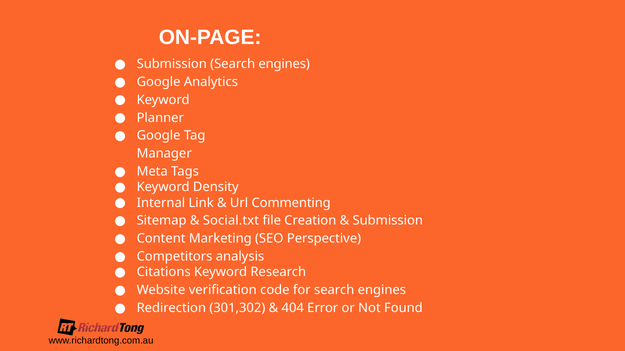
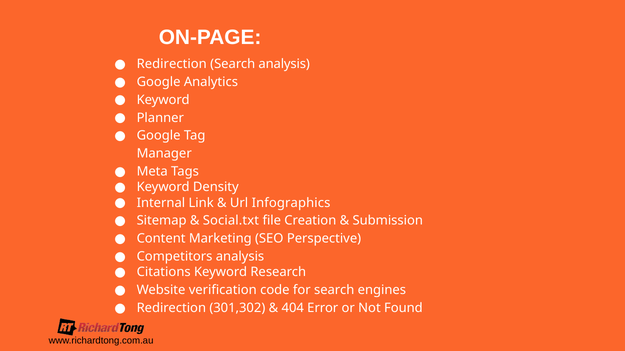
Submission at (172, 64): Submission -> Redirection
engines at (284, 64): engines -> analysis
Commenting: Commenting -> Infographics
